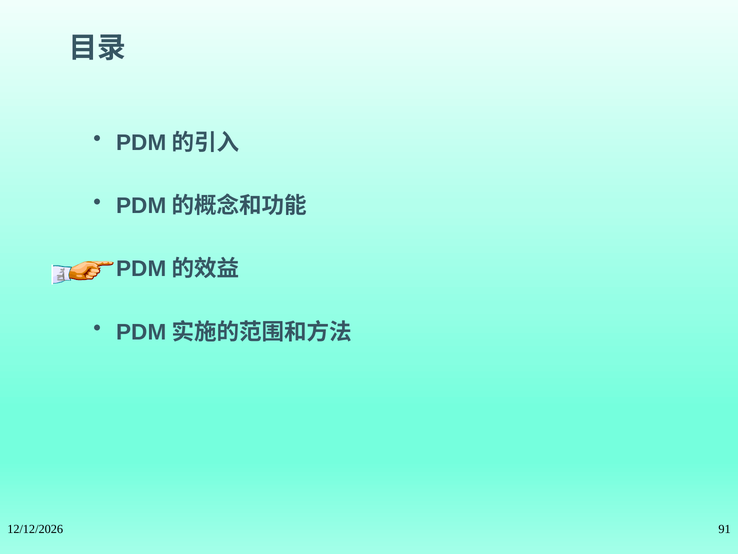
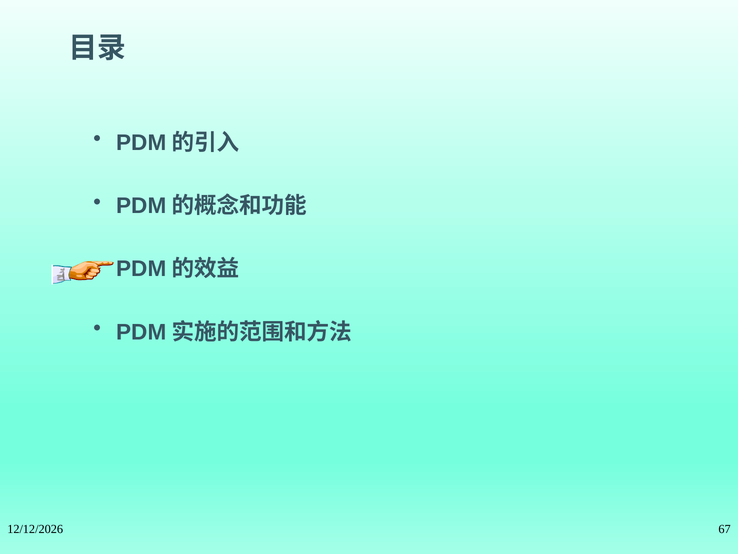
91: 91 -> 67
